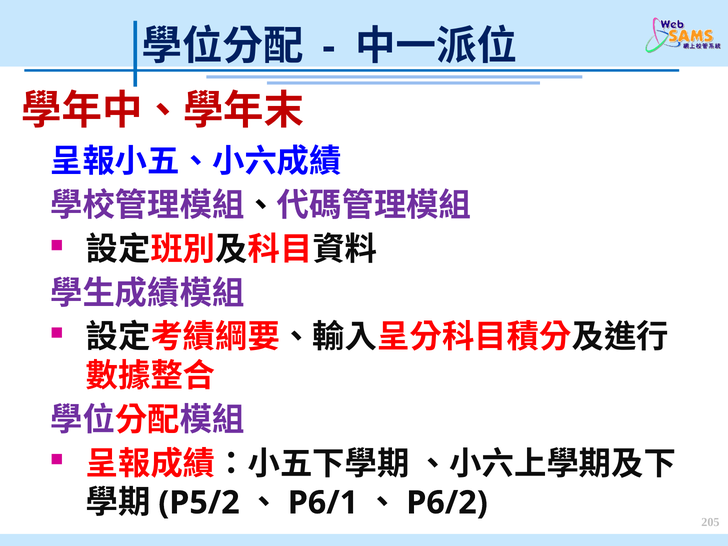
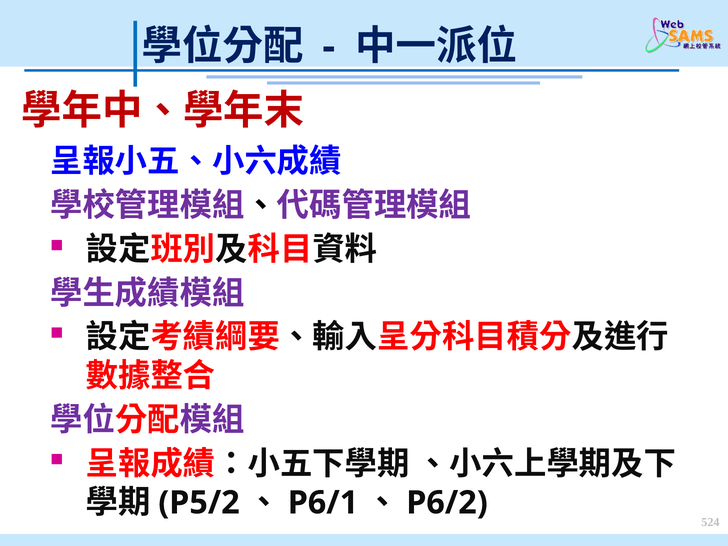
205: 205 -> 524
